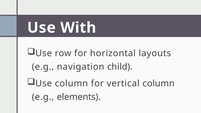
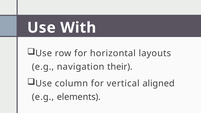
child: child -> their
vertical column: column -> aligned
